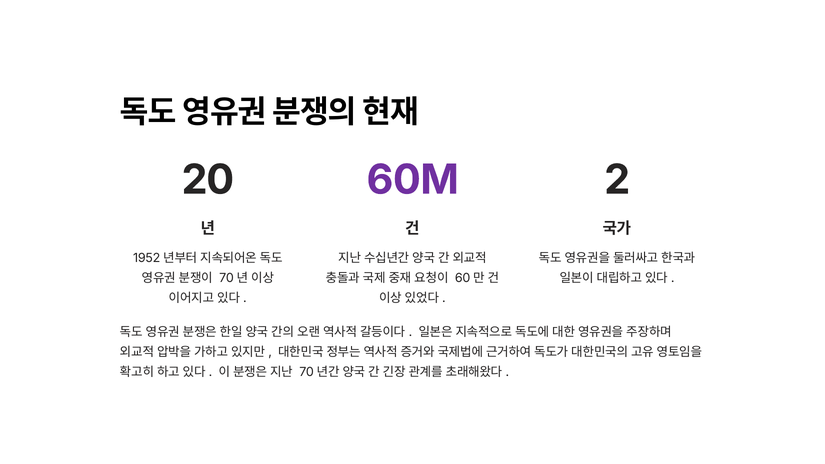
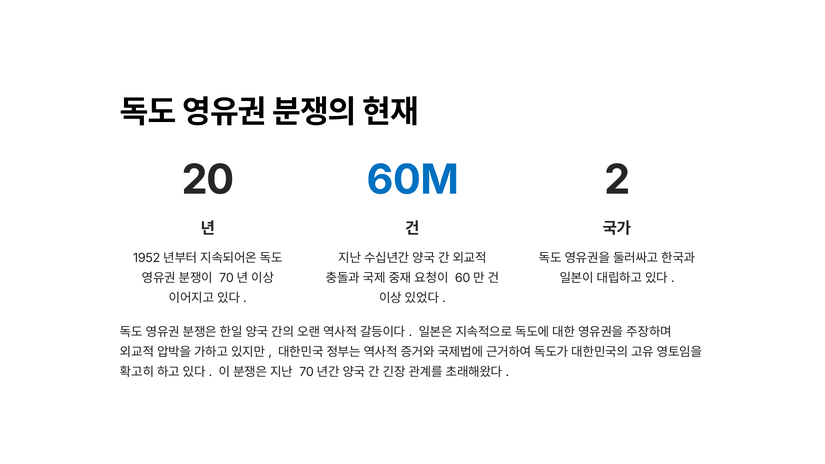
60M colour: purple -> blue
